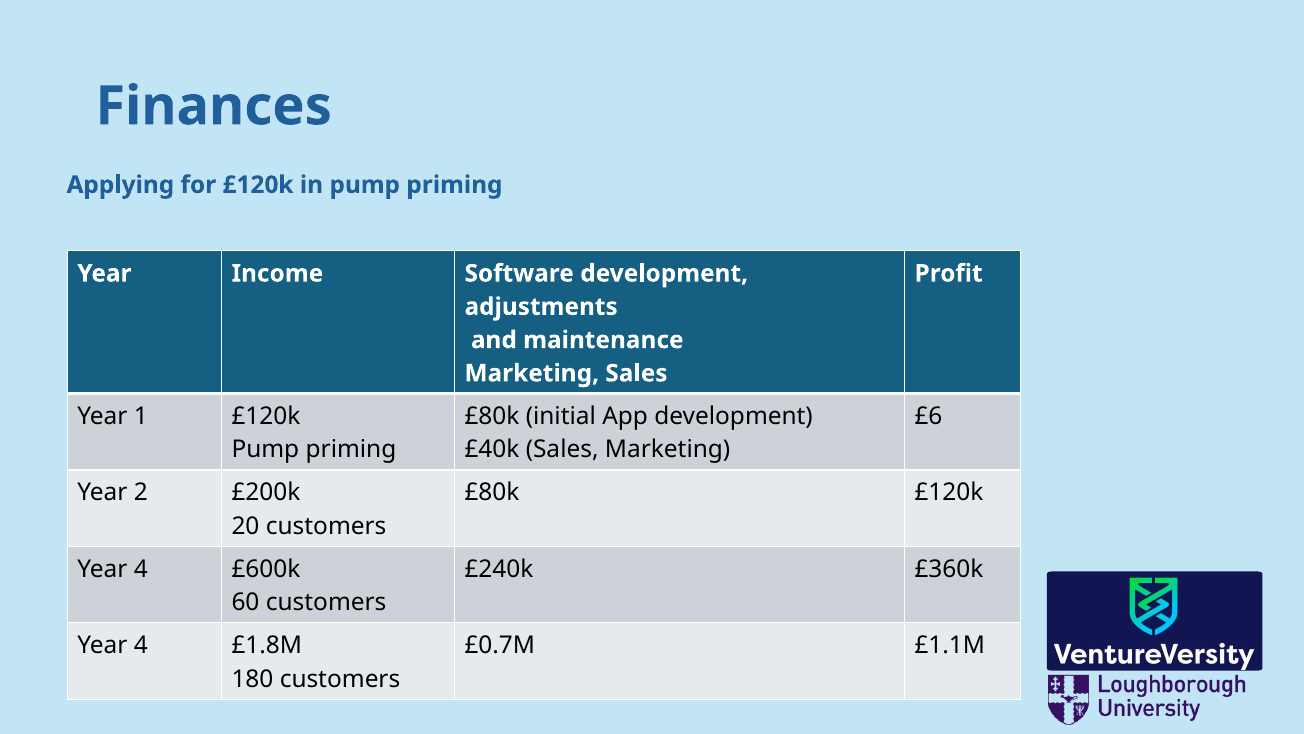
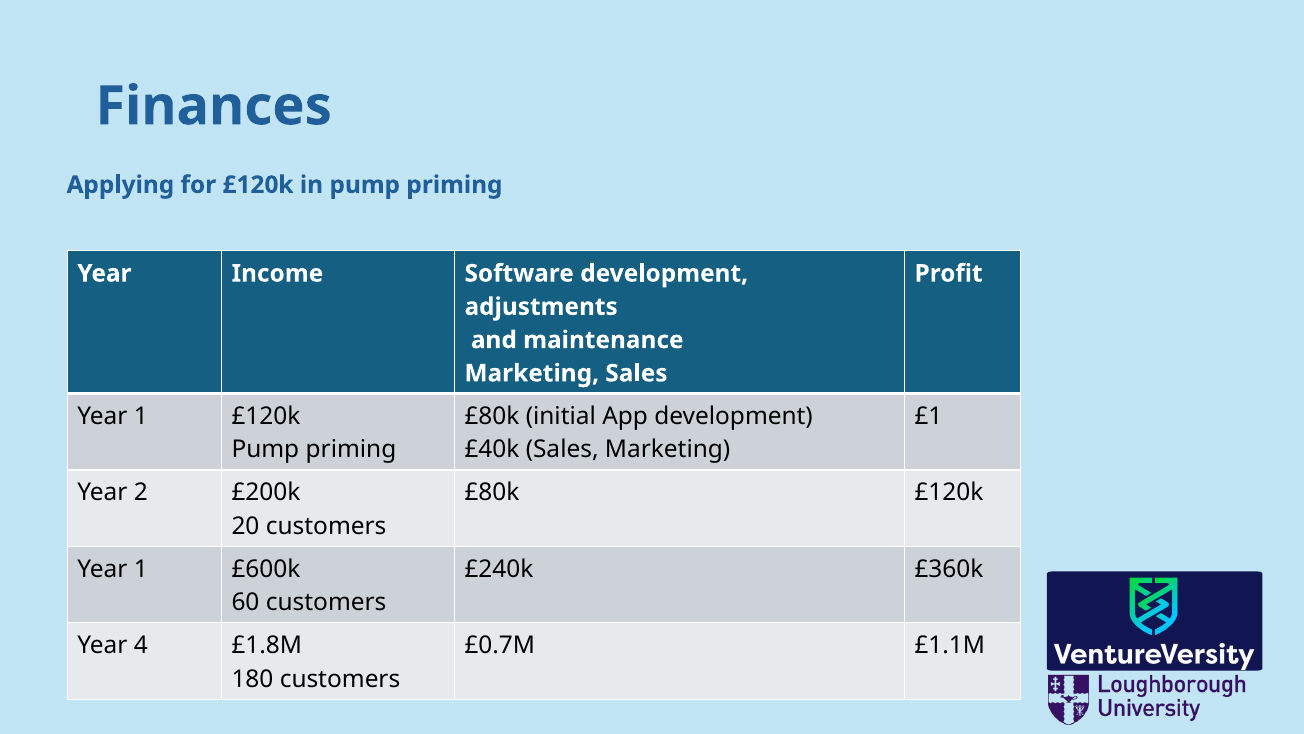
£6 at (929, 416): £6 -> £1
4 at (141, 569): 4 -> 1
